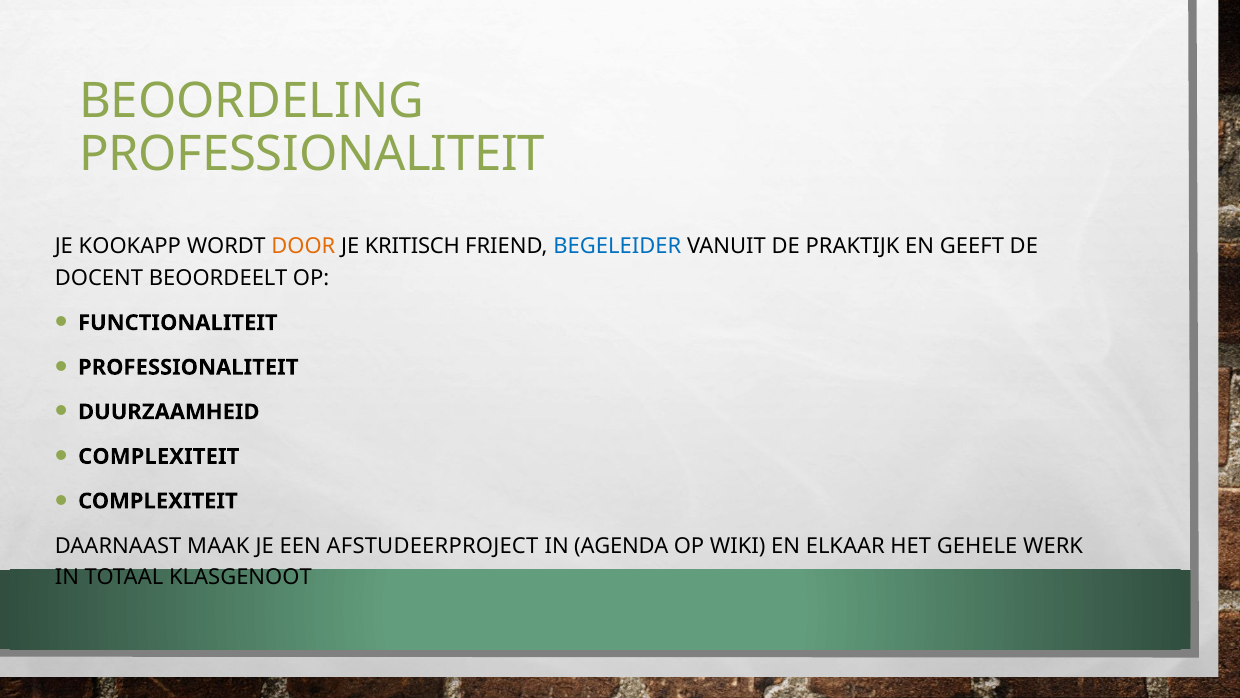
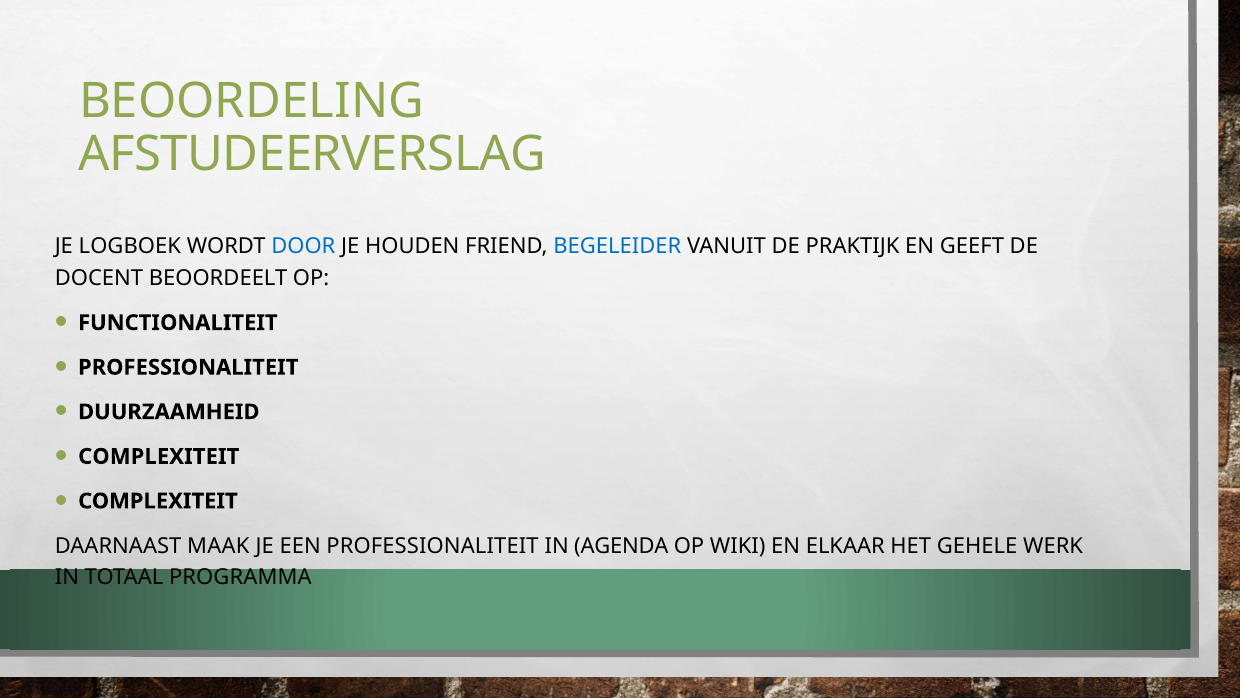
PROFESSIONALITEIT at (312, 155): PROFESSIONALITEIT -> AFSTUDEERVERSLAG
KOOKAPP: KOOKAPP -> LOGBOEK
DOOR colour: orange -> blue
KRITISCH: KRITISCH -> HOUDEN
EEN AFSTUDEERPROJECT: AFSTUDEERPROJECT -> PROFESSIONALITEIT
KLASGENOOT: KLASGENOOT -> PROGRAMMA
